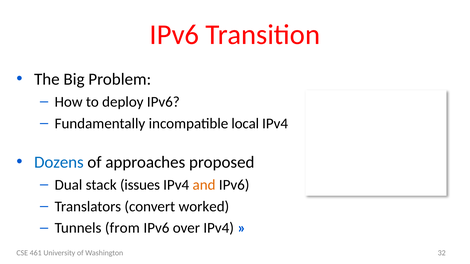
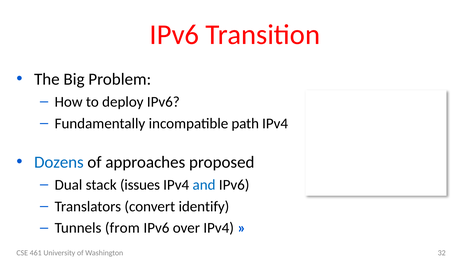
local: local -> path
and colour: orange -> blue
worked: worked -> identify
